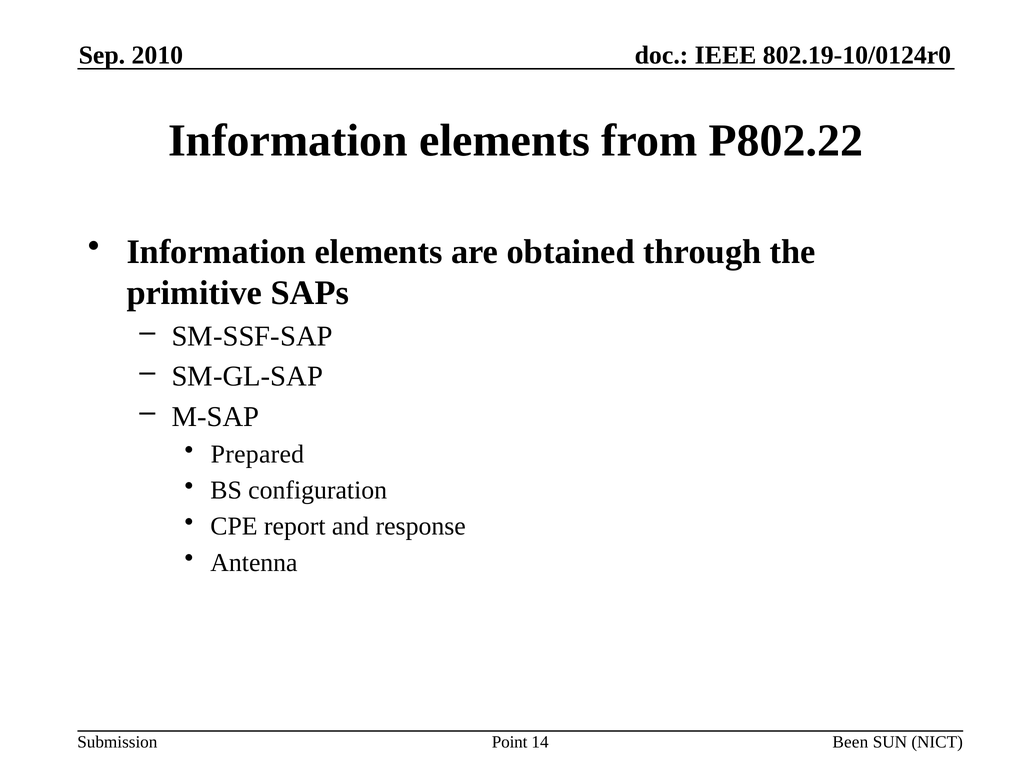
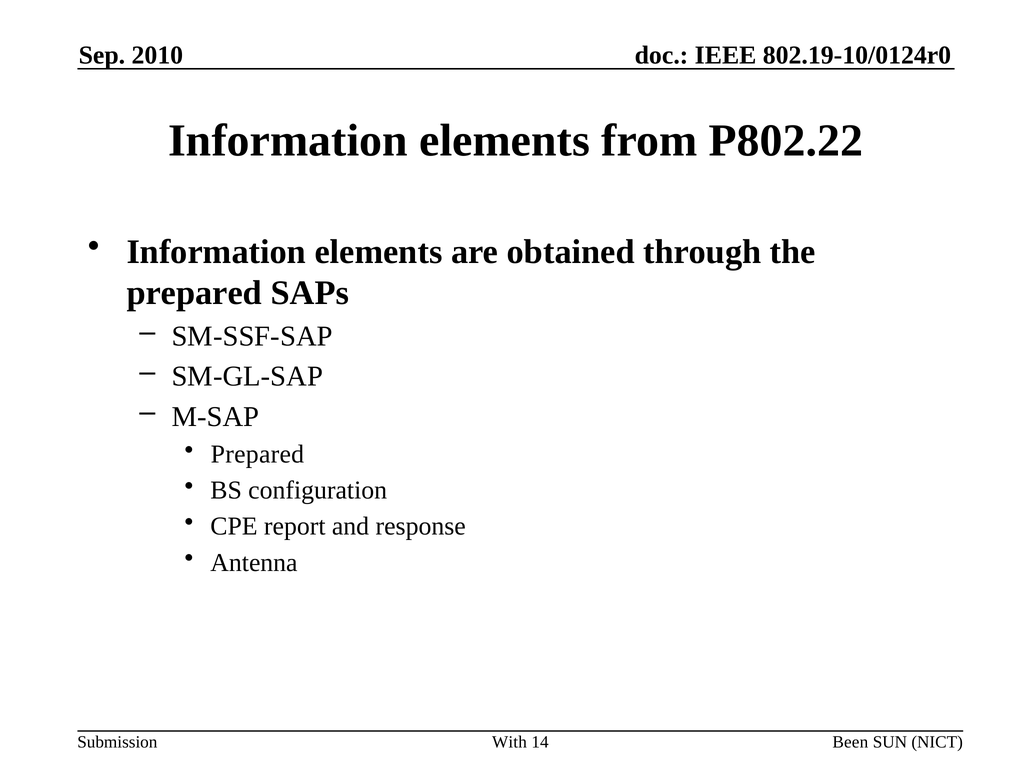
primitive at (194, 293): primitive -> prepared
Point: Point -> With
